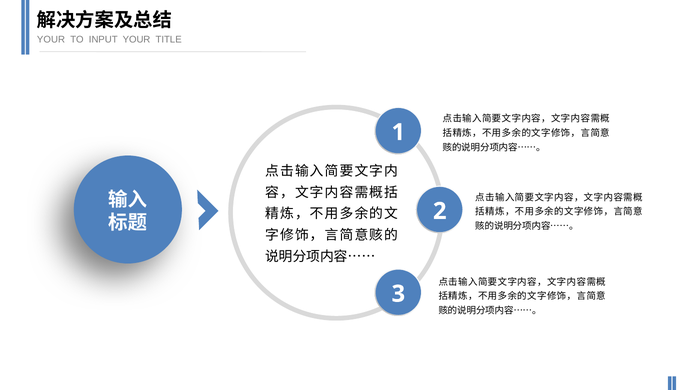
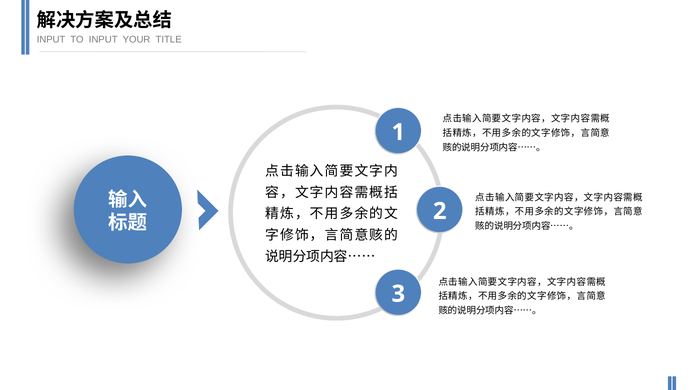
YOUR at (51, 40): YOUR -> INPUT
